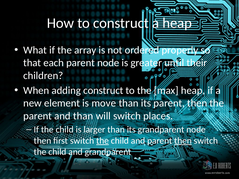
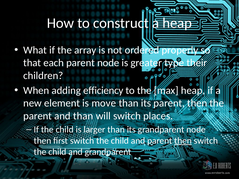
until: until -> type
adding construct: construct -> efficiency
the at (103, 141) underline: present -> none
